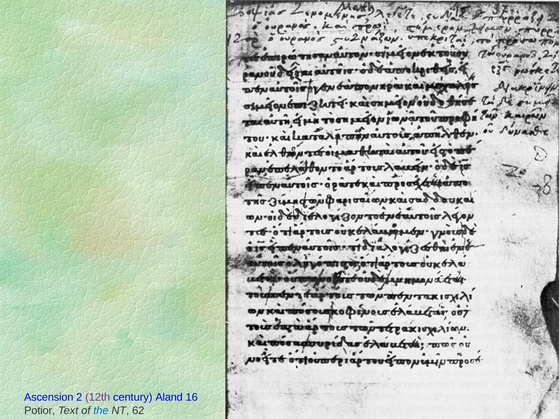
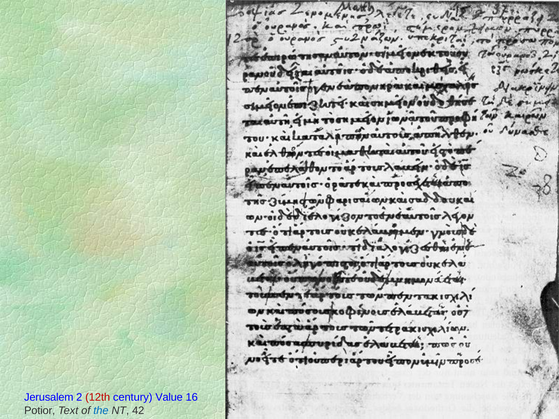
Ascension: Ascension -> Jerusalem
12th colour: purple -> red
Aland: Aland -> Value
62: 62 -> 42
